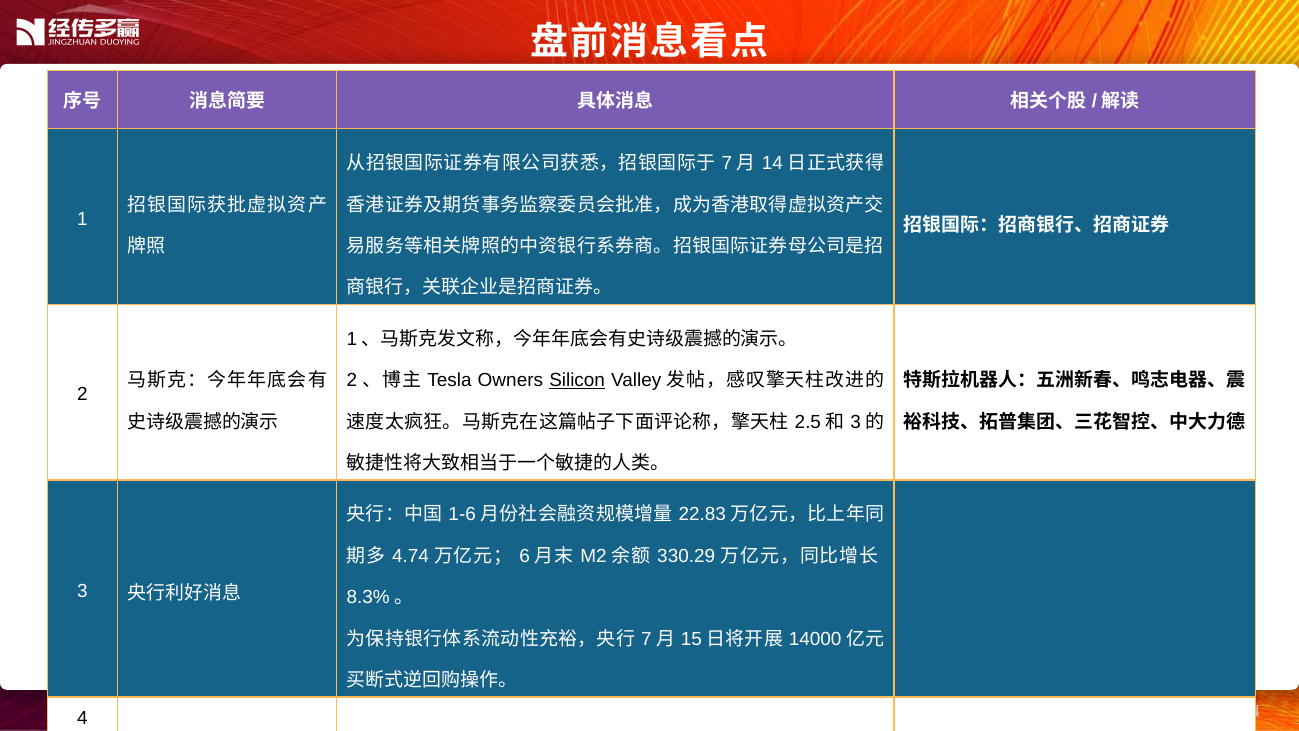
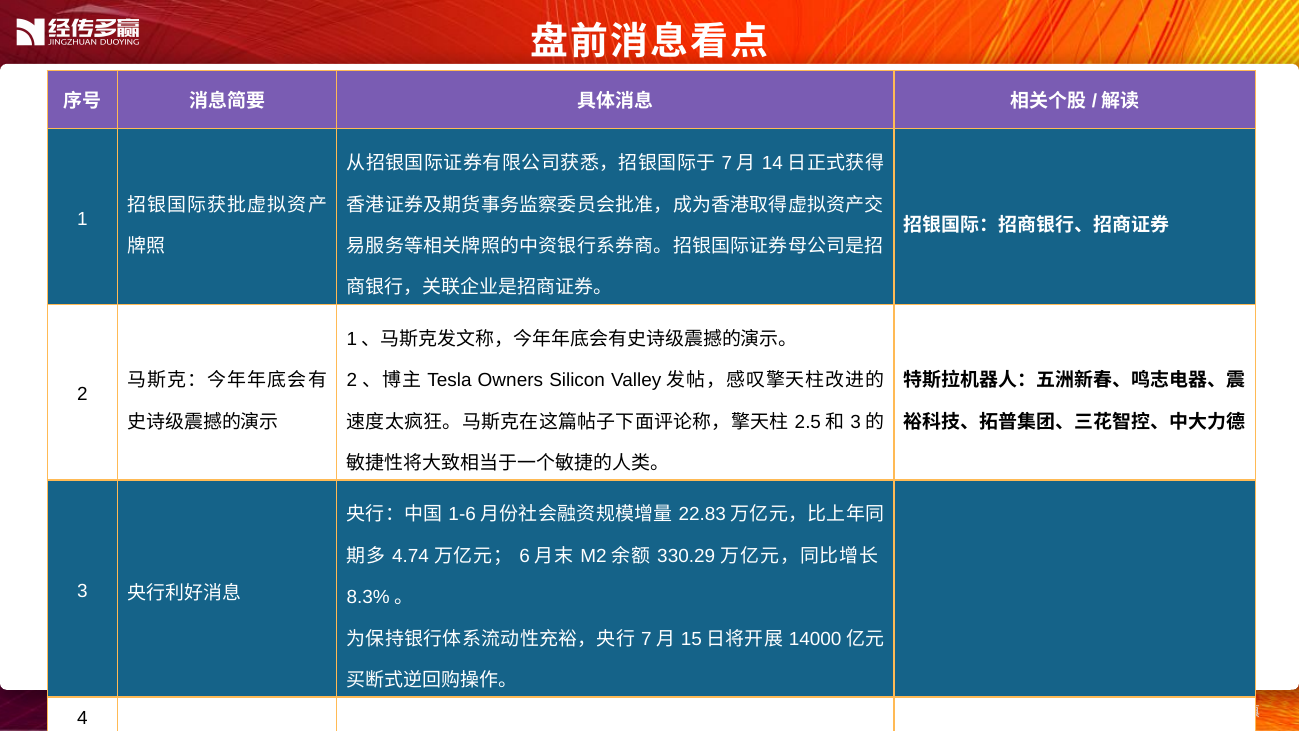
Silicon underline: present -> none
